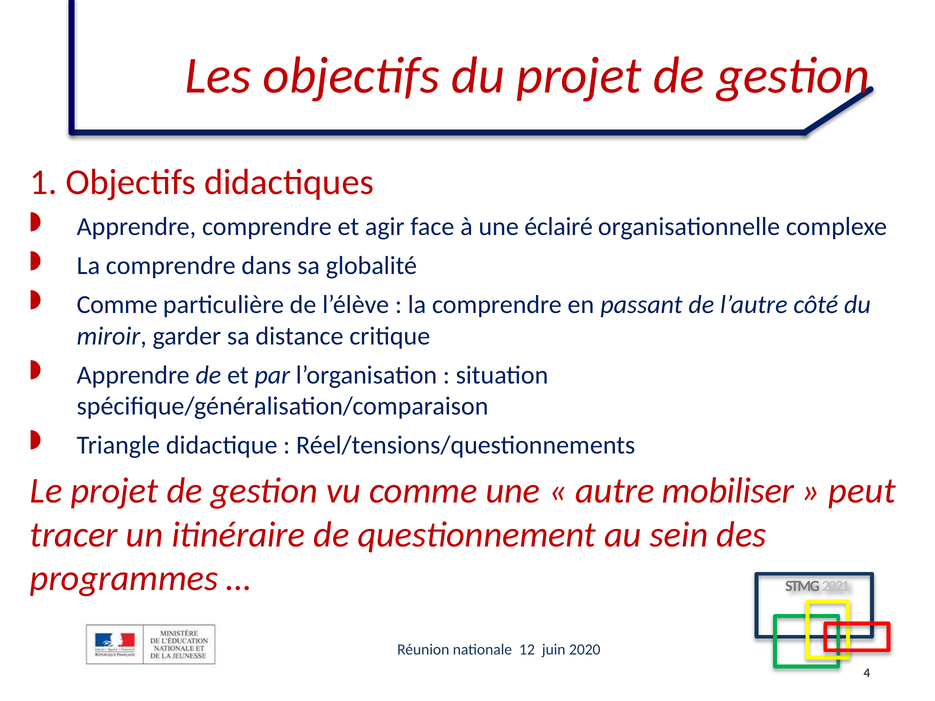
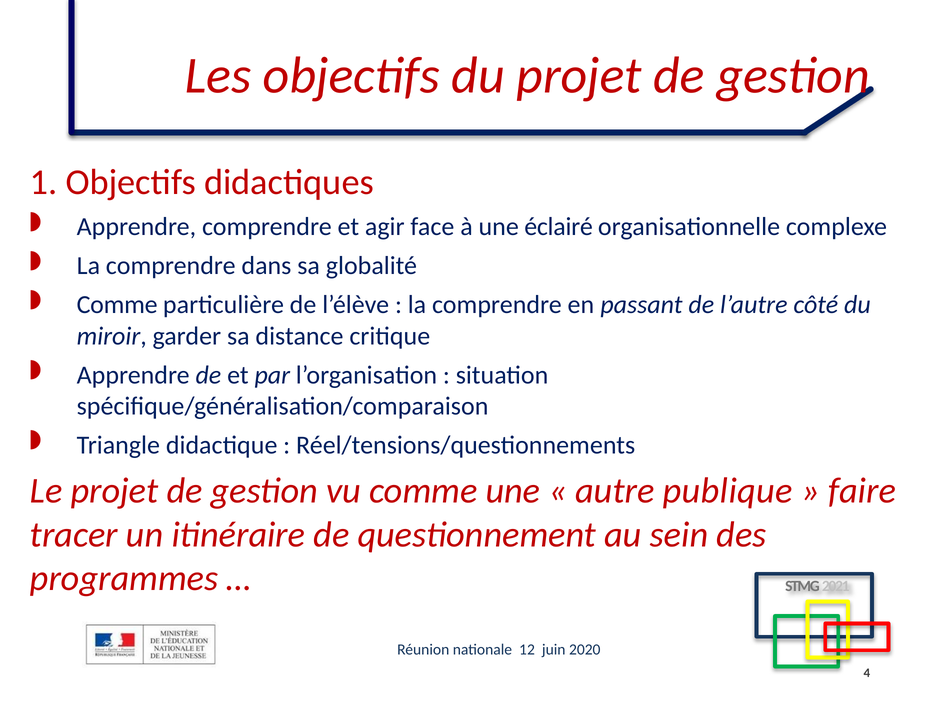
mobiliser: mobiliser -> publique
peut: peut -> faire
